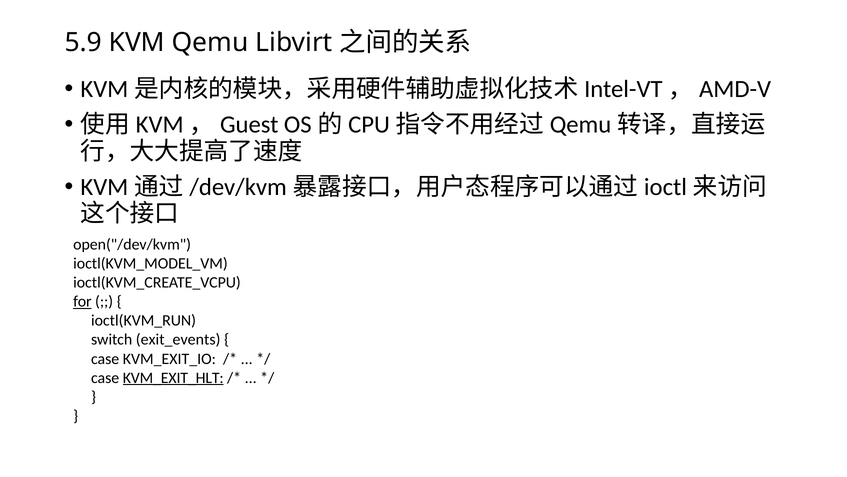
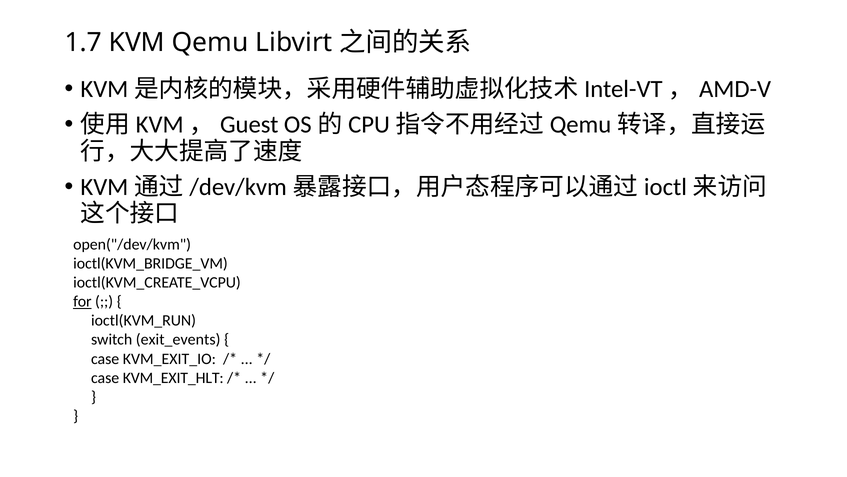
5.9: 5.9 -> 1.7
ioctl(KVM_MODEL_VM: ioctl(KVM_MODEL_VM -> ioctl(KVM_BRIDGE_VM
KVM_EXIT_HLT underline: present -> none
